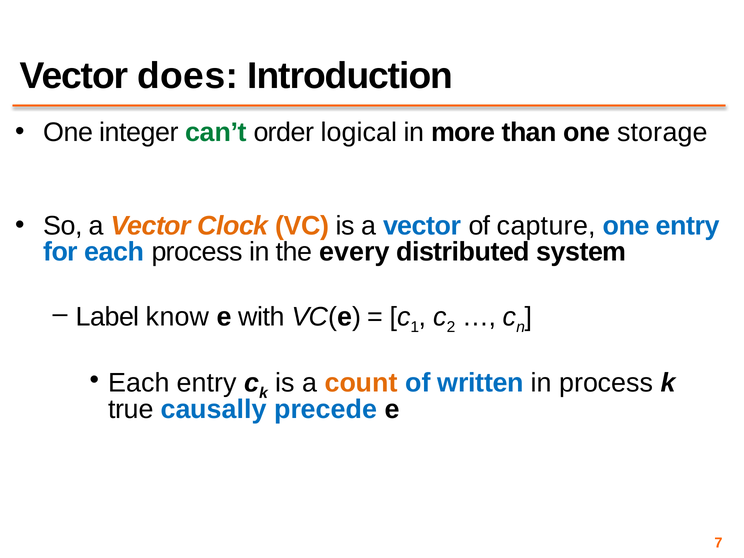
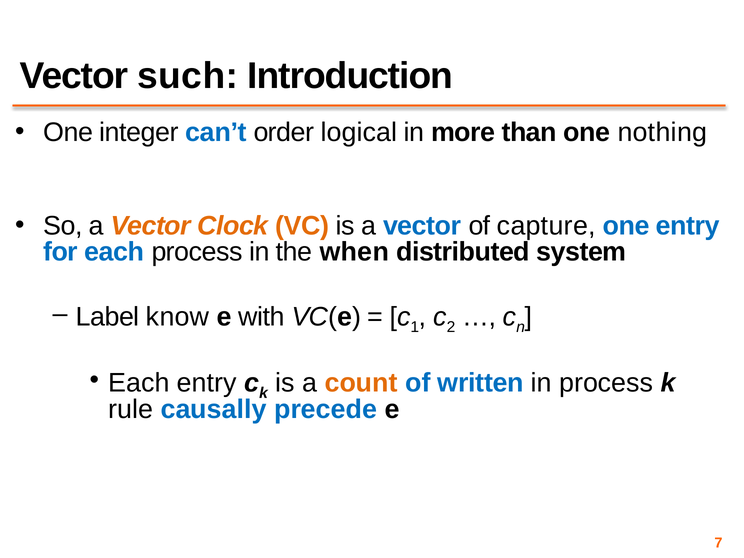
does: does -> such
can’t colour: green -> blue
storage: storage -> nothing
every: every -> when
true: true -> rule
